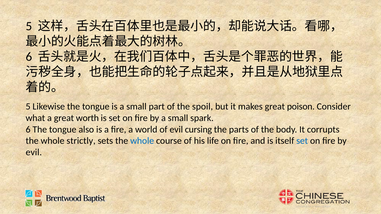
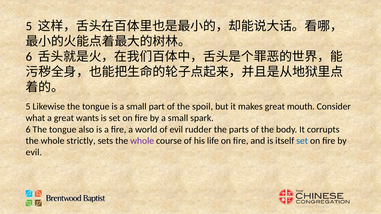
poison: poison -> mouth
worth: worth -> wants
cursing: cursing -> rudder
whole at (142, 141) colour: blue -> purple
